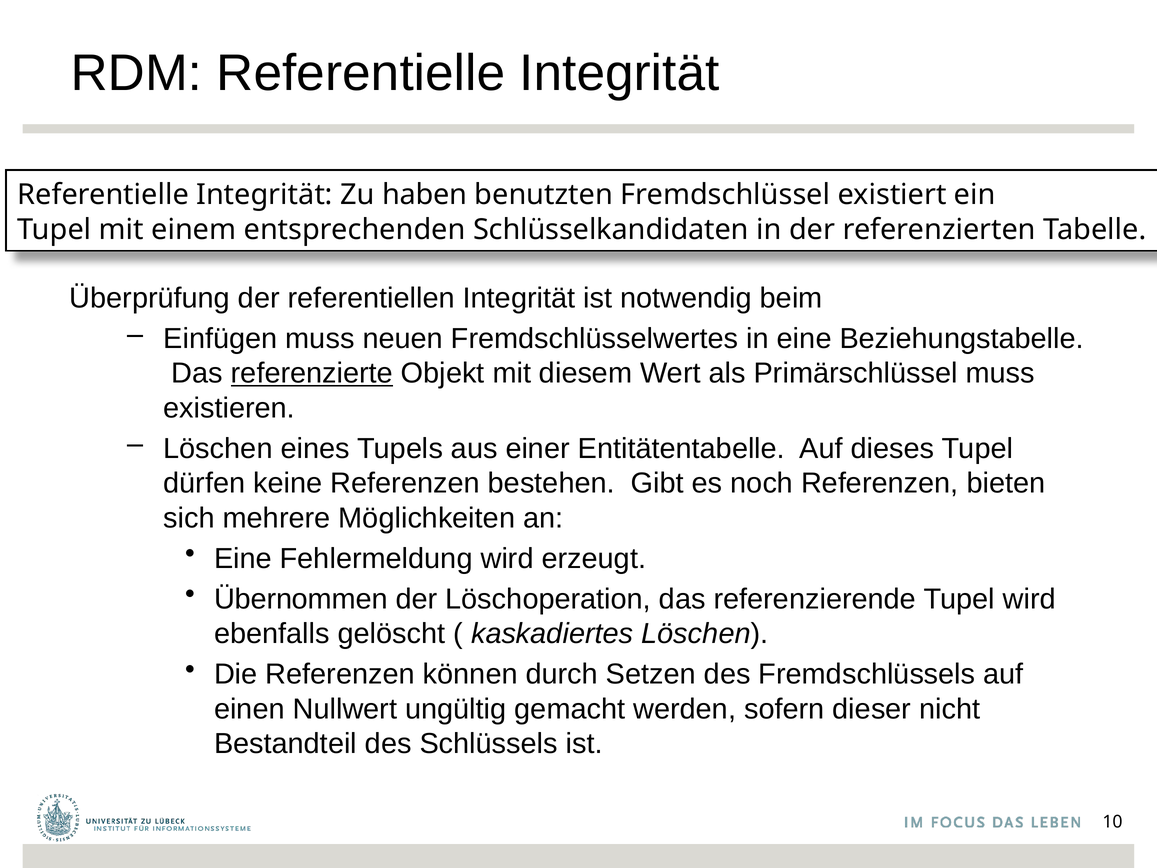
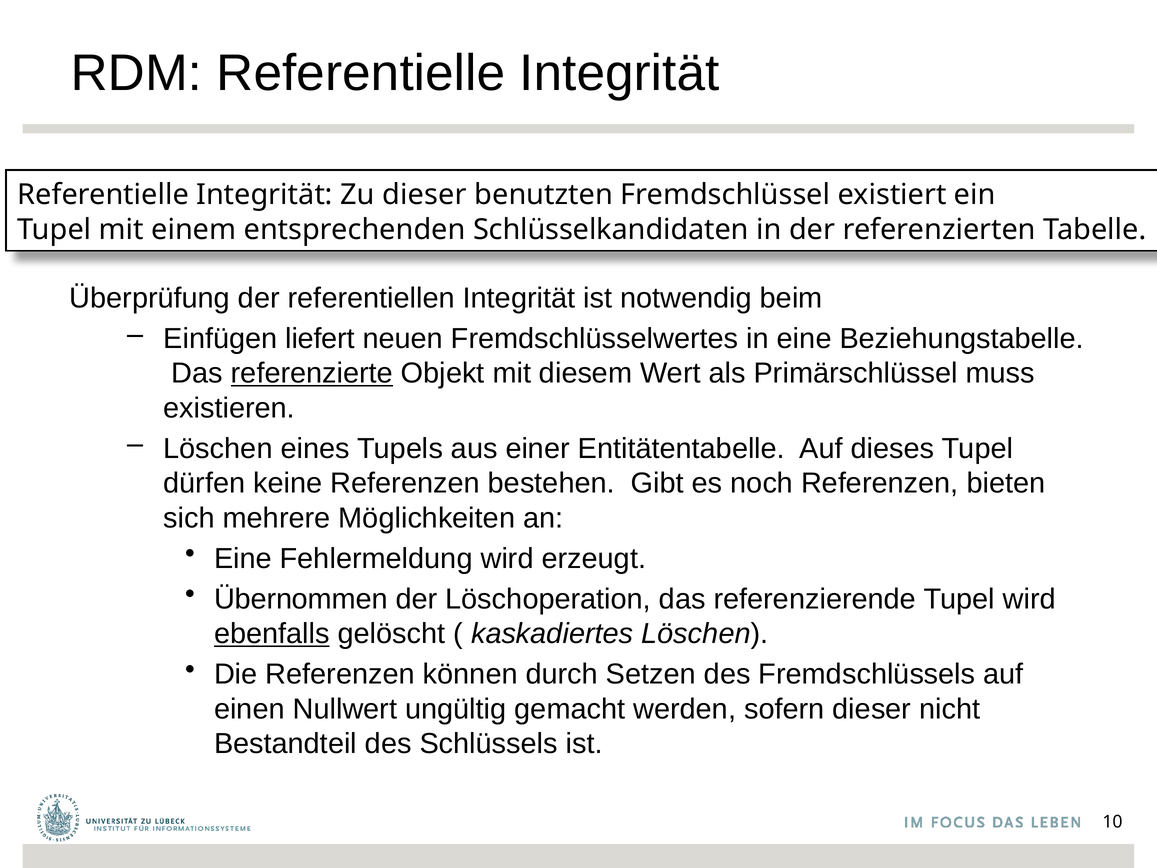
Zu haben: haben -> dieser
Einfügen muss: muss -> liefert
ebenfalls underline: none -> present
